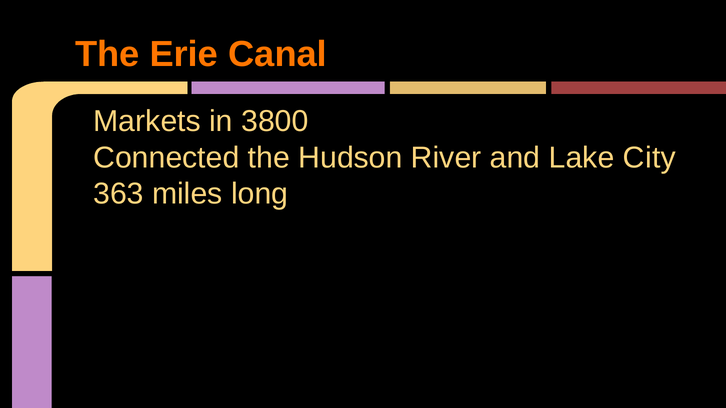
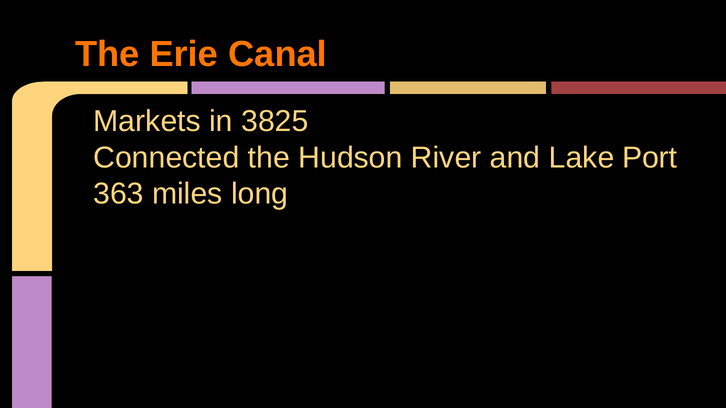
3800: 3800 -> 3825
City: City -> Port
